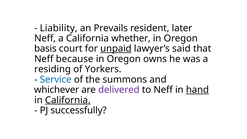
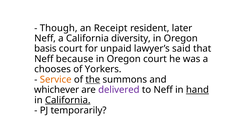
Liability: Liability -> Though
Prevails: Prevails -> Receipt
whether: whether -> diversity
unpaid underline: present -> none
Oregon owns: owns -> court
residing: residing -> chooses
Service colour: blue -> orange
the underline: none -> present
successfully: successfully -> temporarily
